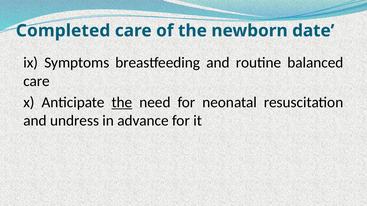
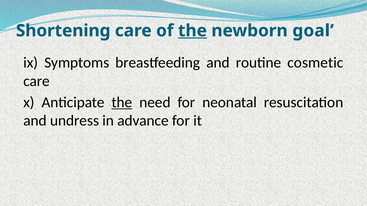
Completed: Completed -> Shortening
the at (192, 31) underline: none -> present
date: date -> goal
balanced: balanced -> cosmetic
